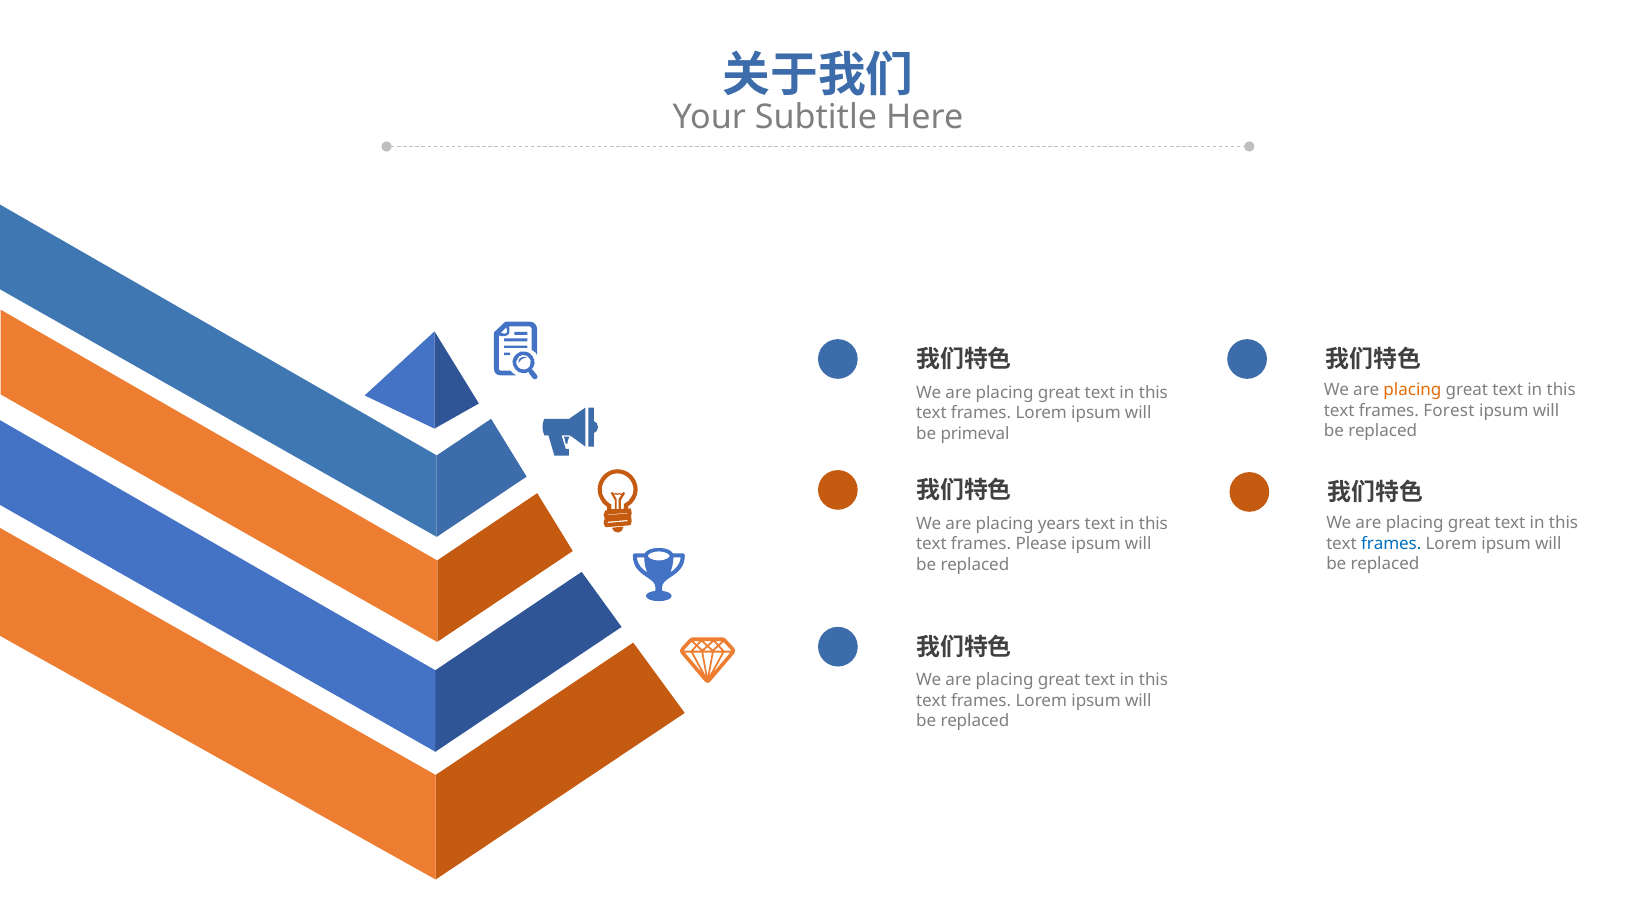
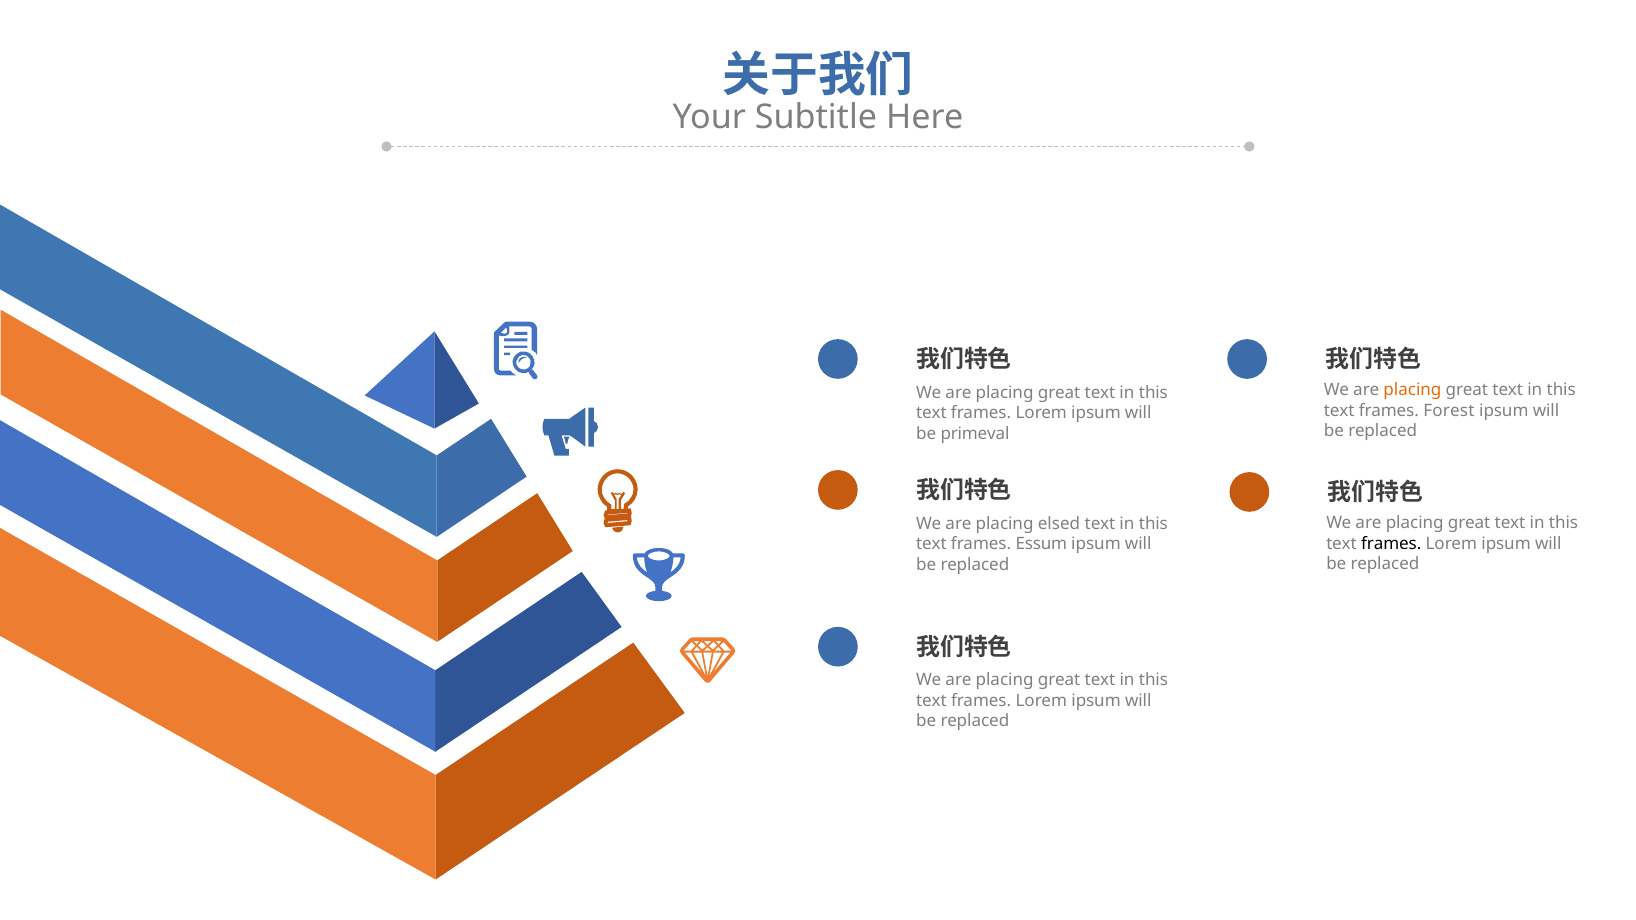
years: years -> elsed
frames at (1391, 544) colour: blue -> black
Please: Please -> Essum
